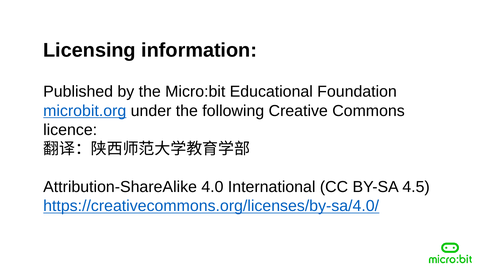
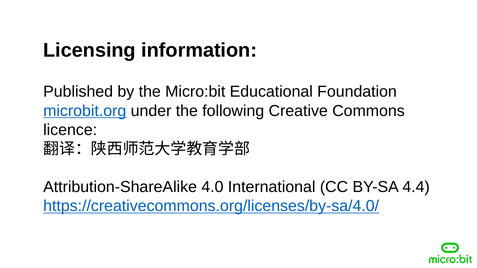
4.5: 4.5 -> 4.4
